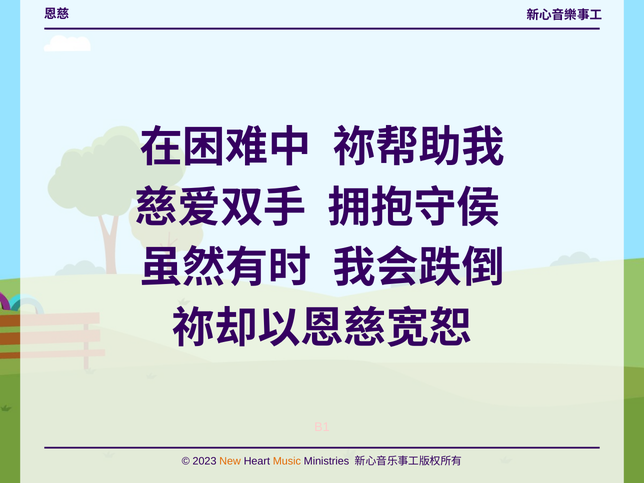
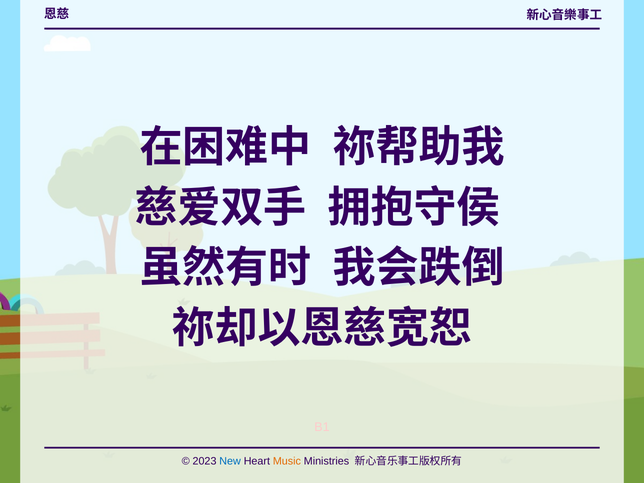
New colour: orange -> blue
